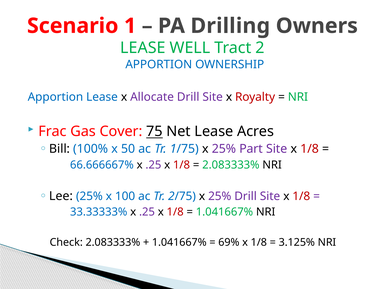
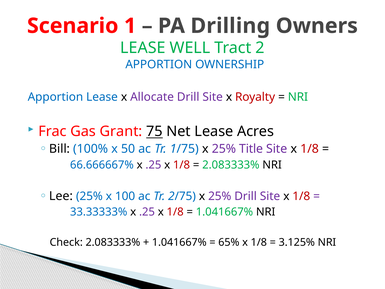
Cover: Cover -> Grant
Part: Part -> Title
69%: 69% -> 65%
